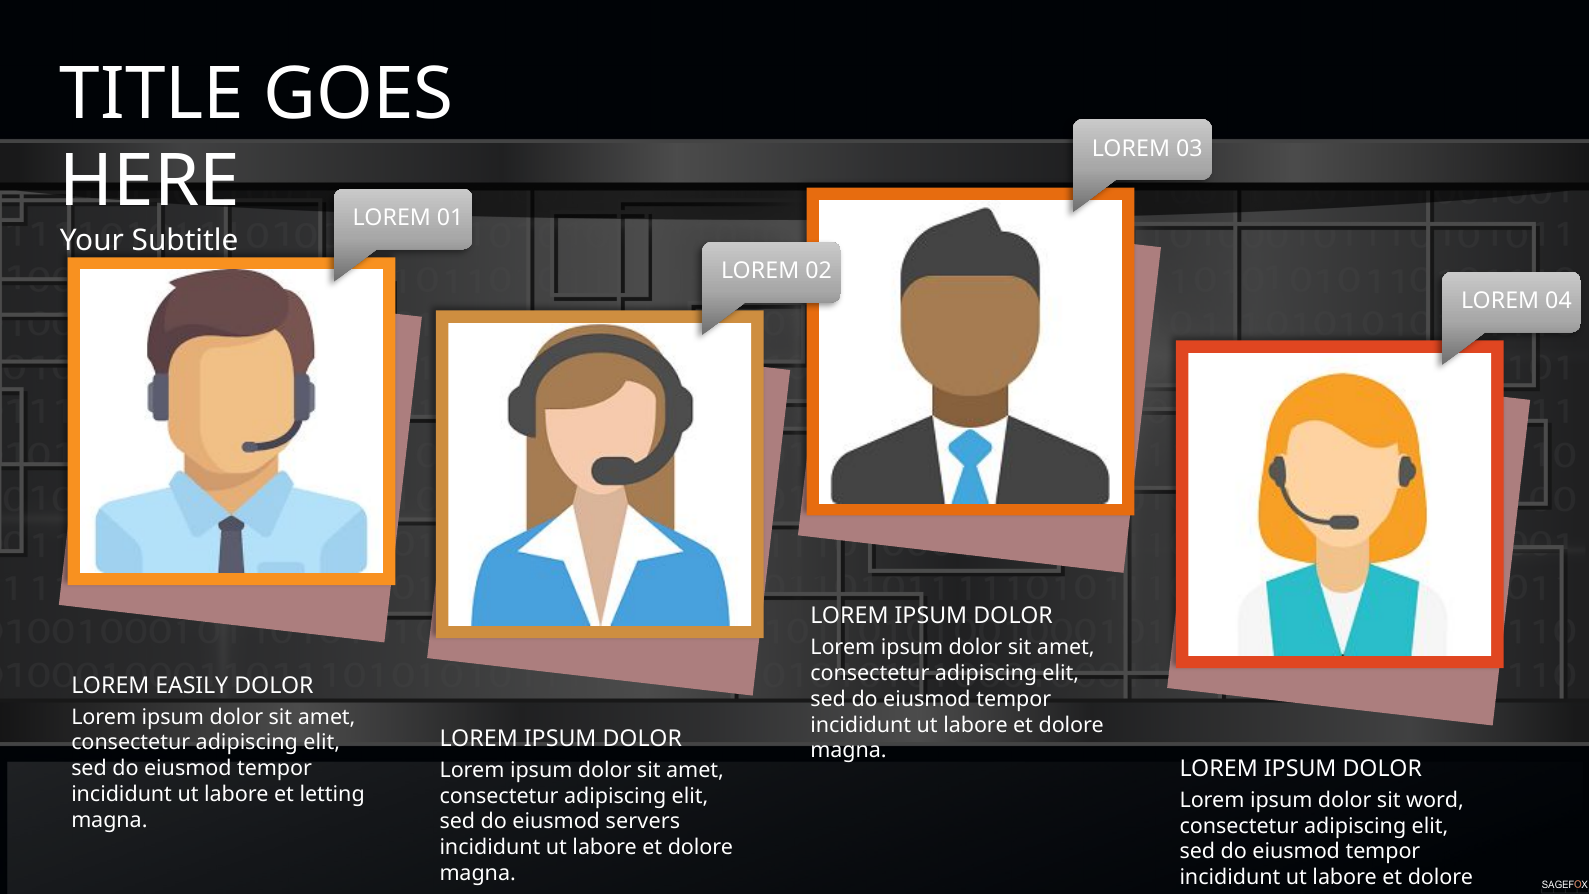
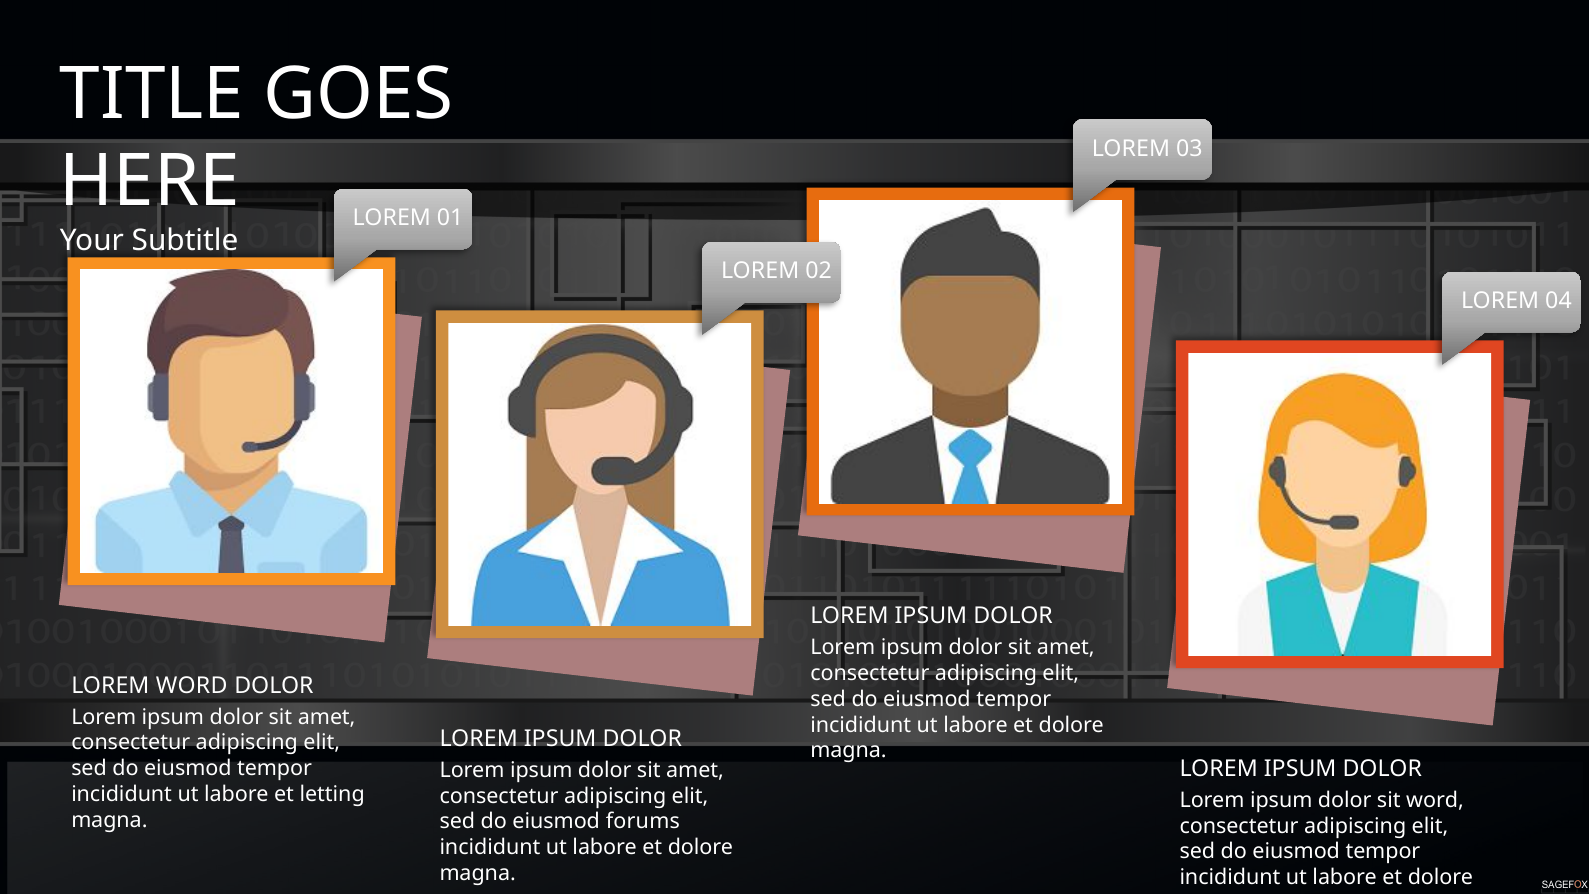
LOREM EASILY: EASILY -> WORD
servers: servers -> forums
